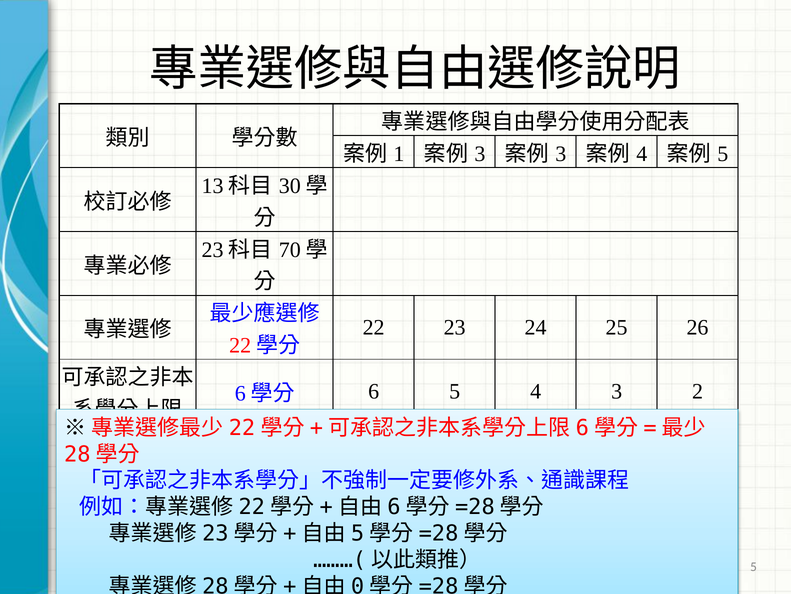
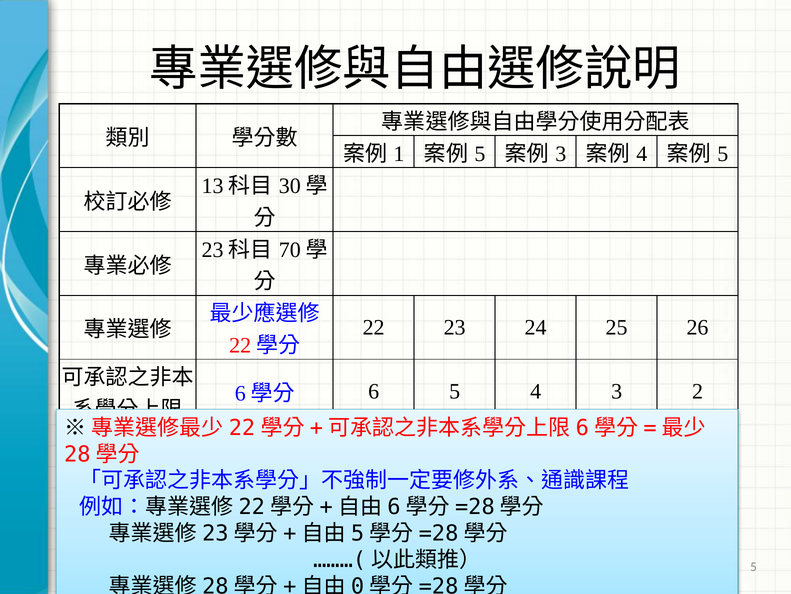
3 at (480, 154): 3 -> 5
